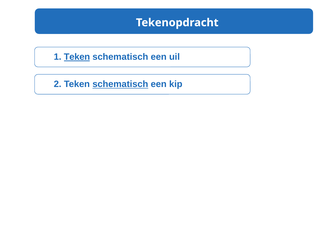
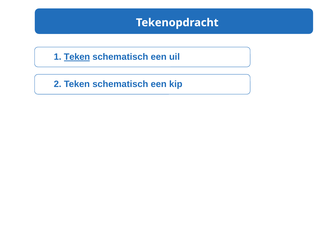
schematisch at (120, 84) underline: present -> none
